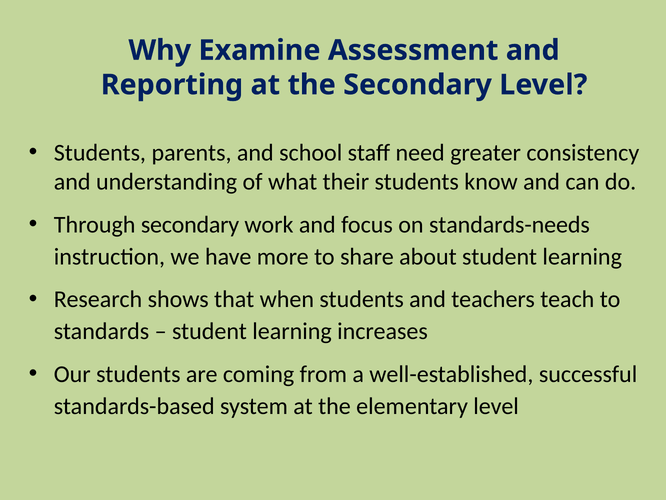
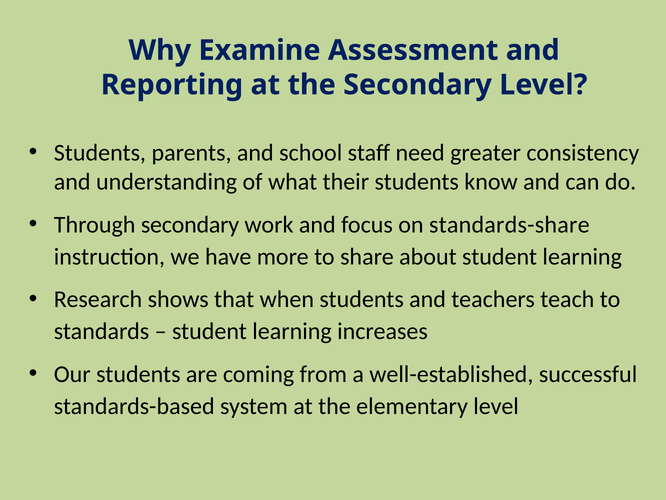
standards-needs: standards-needs -> standards-share
